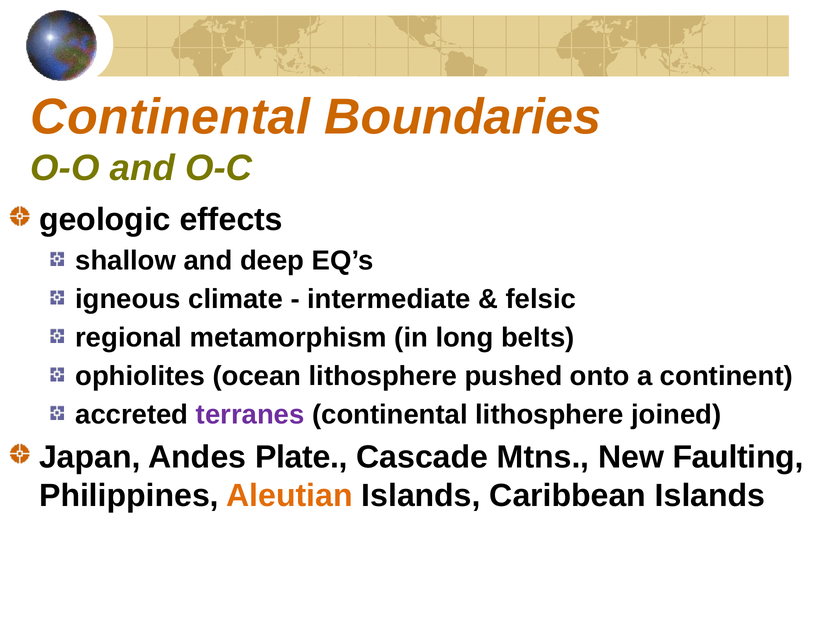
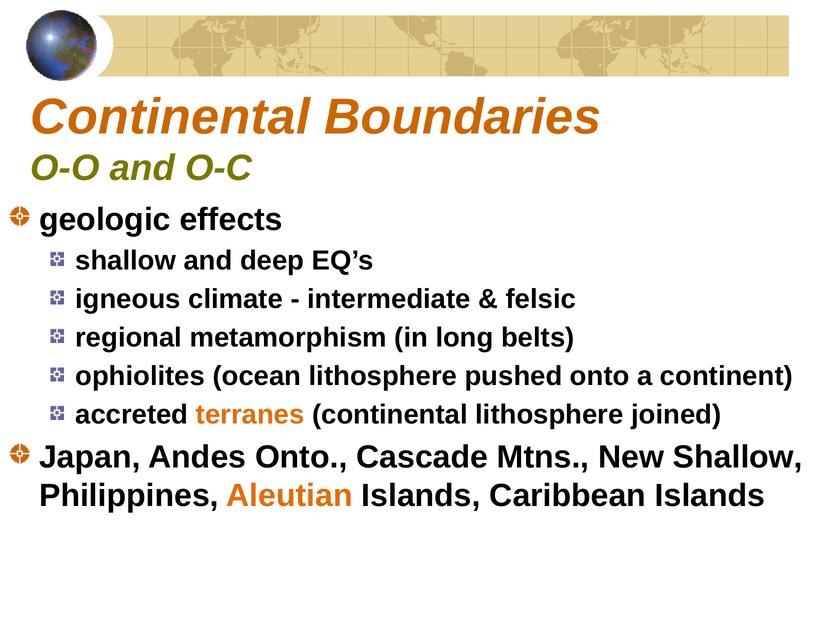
terranes colour: purple -> orange
Andes Plate: Plate -> Onto
New Faulting: Faulting -> Shallow
